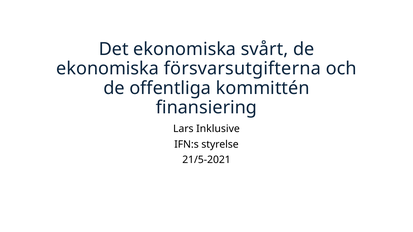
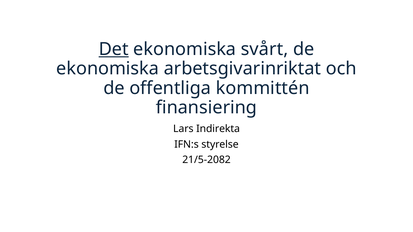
Det underline: none -> present
försvarsutgifterna: försvarsutgifterna -> arbetsgivarinriktat
Inklusive: Inklusive -> Indirekta
21/5-2021: 21/5-2021 -> 21/5-2082
